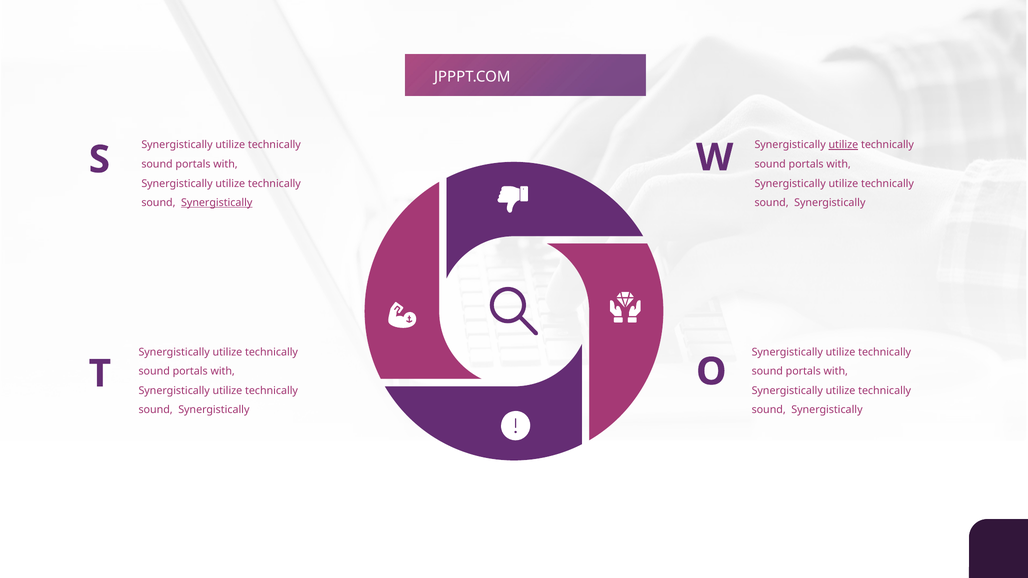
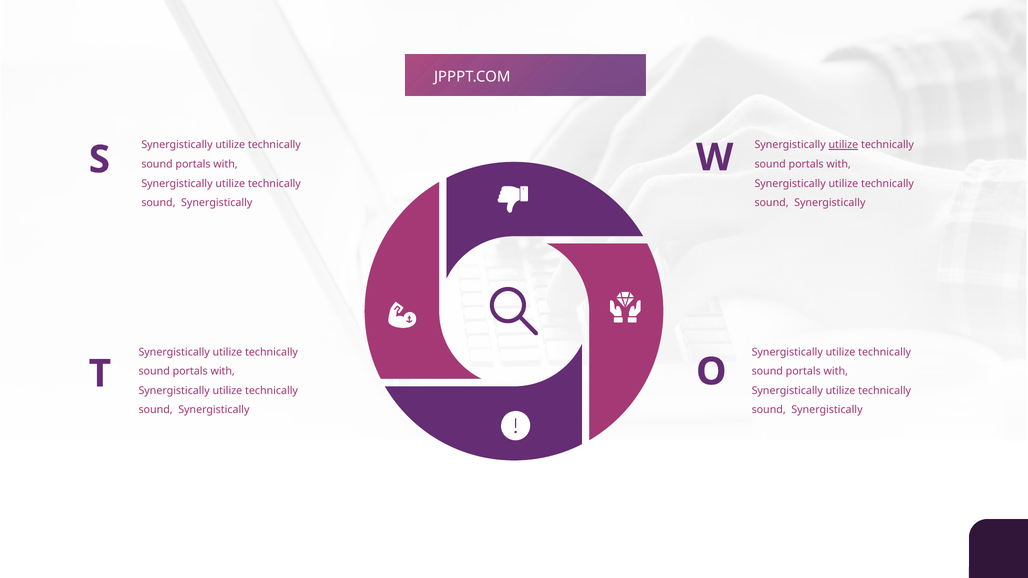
Synergistically at (217, 203) underline: present -> none
